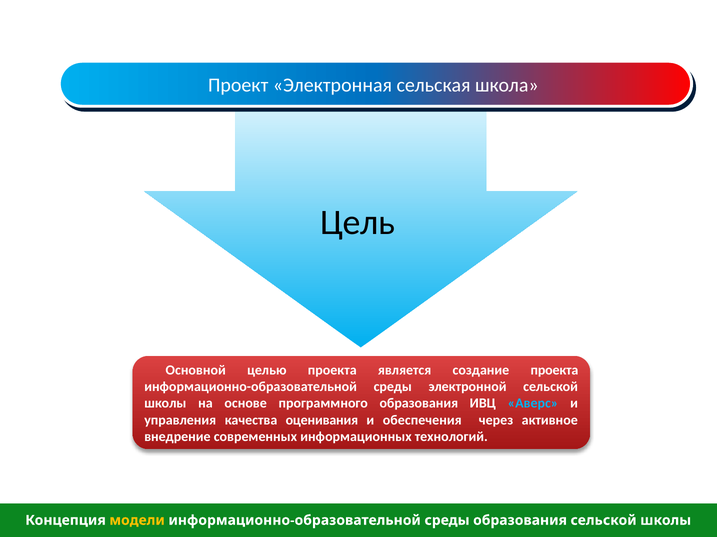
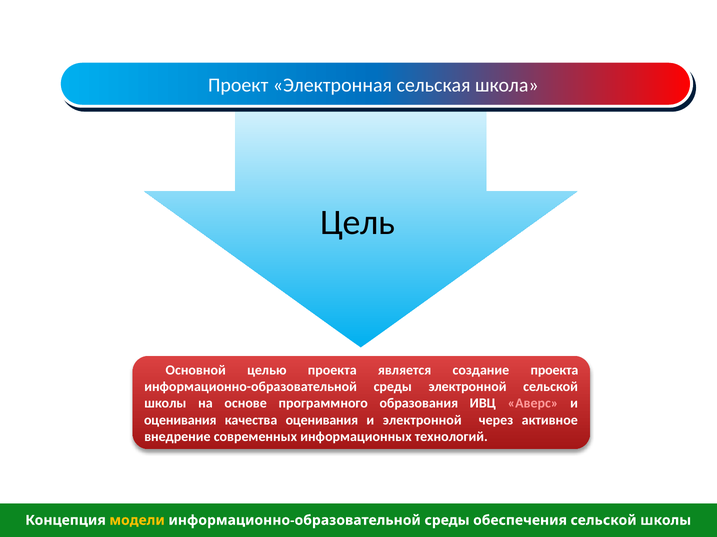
Аверс colour: light blue -> pink
управления at (180, 421): управления -> оценивания
и обеспечения: обеспечения -> электронной
среды образования: образования -> обеспечения
